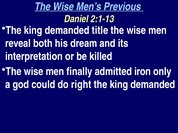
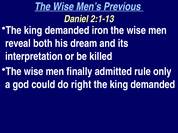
title: title -> iron
iron: iron -> rule
